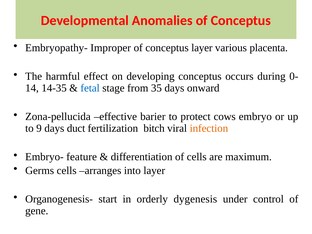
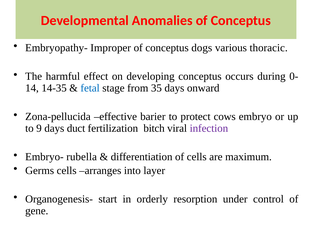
conceptus layer: layer -> dogs
placenta: placenta -> thoracic
infection colour: orange -> purple
feature: feature -> rubella
dygenesis: dygenesis -> resorption
